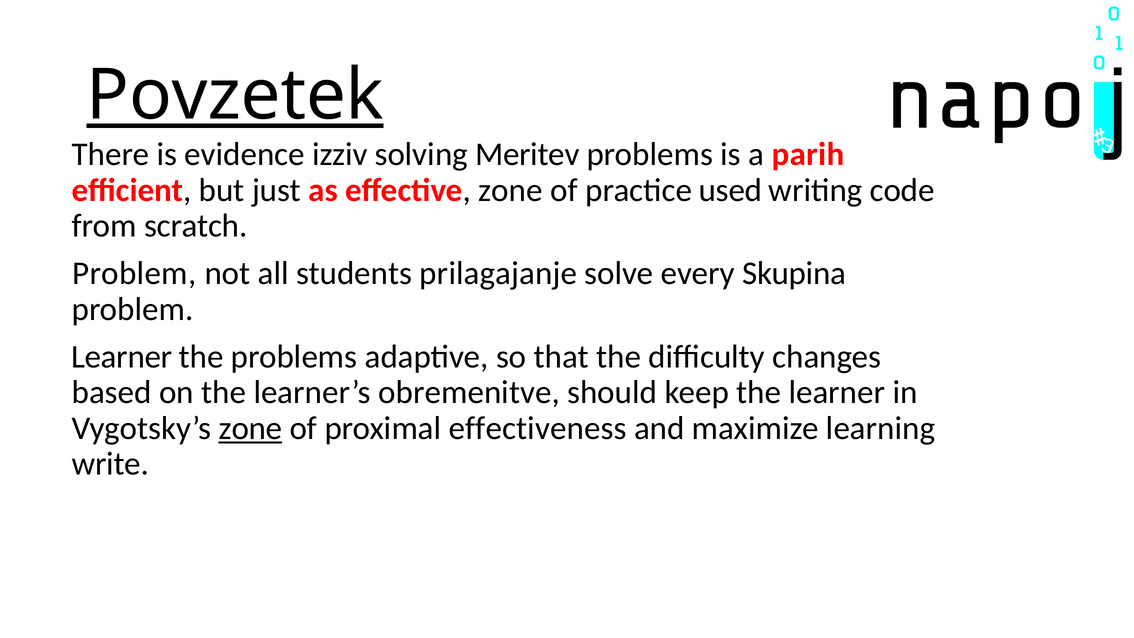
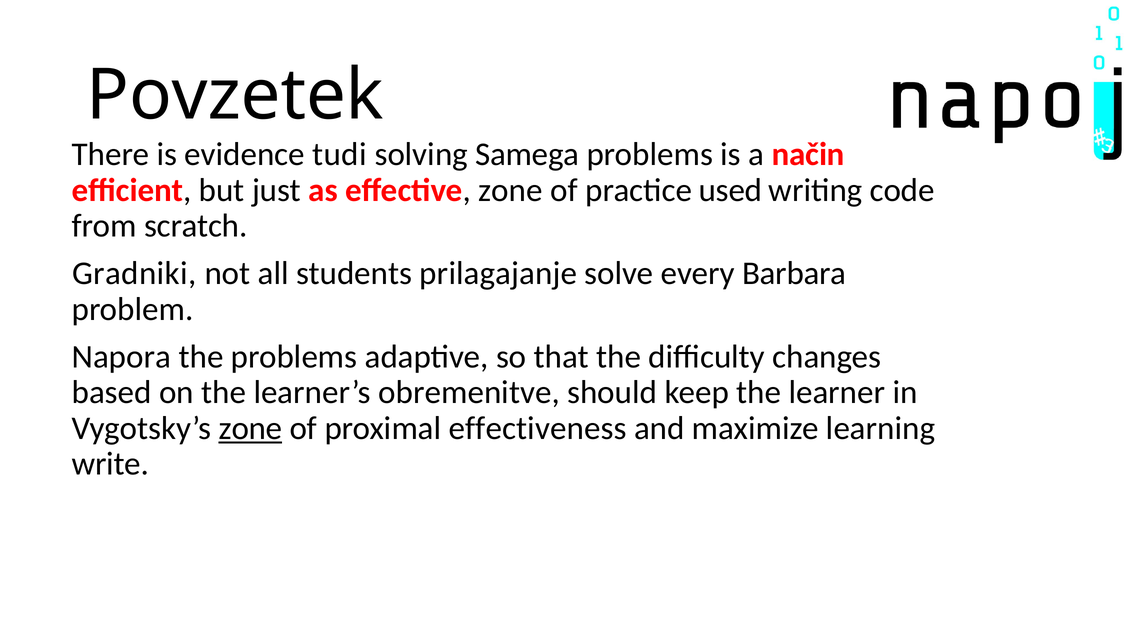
Povzetek underline: present -> none
izziv: izziv -> tudi
Meritev: Meritev -> Samega
parih: parih -> način
Problem at (134, 273): Problem -> Gradniki
Skupina: Skupina -> Barbara
Learner at (122, 357): Learner -> Napora
